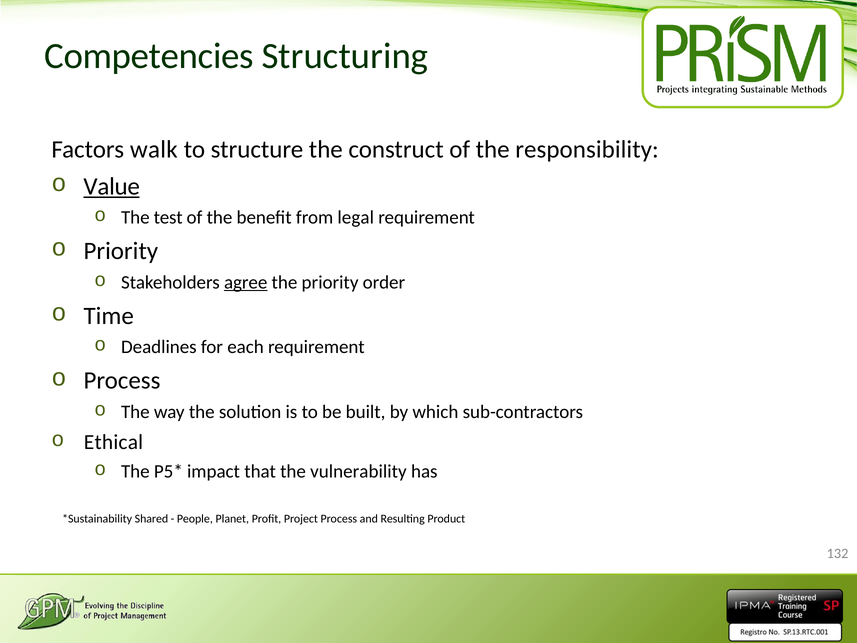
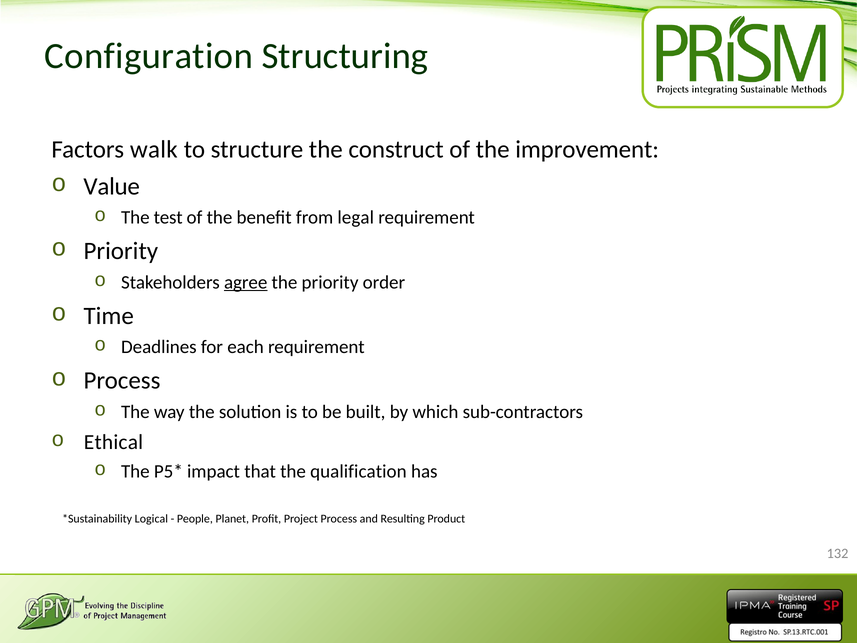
Competencies: Competencies -> Configuration
responsibility: responsibility -> improvement
Value underline: present -> none
vulnerability: vulnerability -> qualification
Shared: Shared -> Logical
